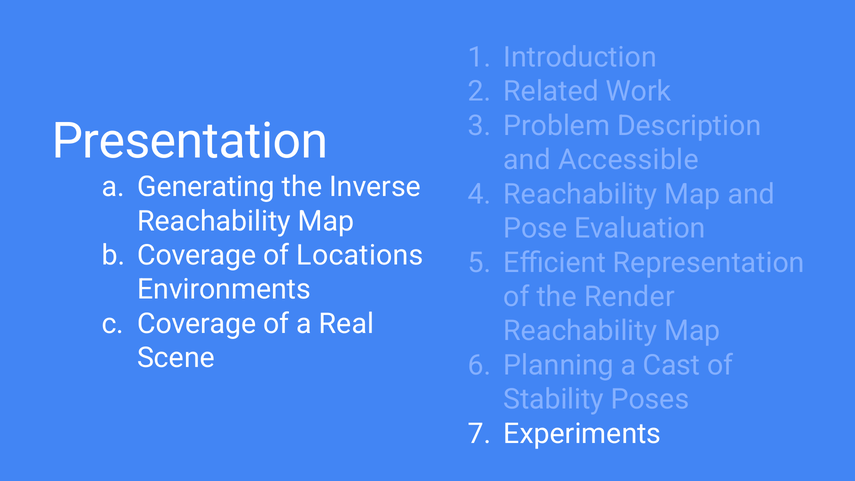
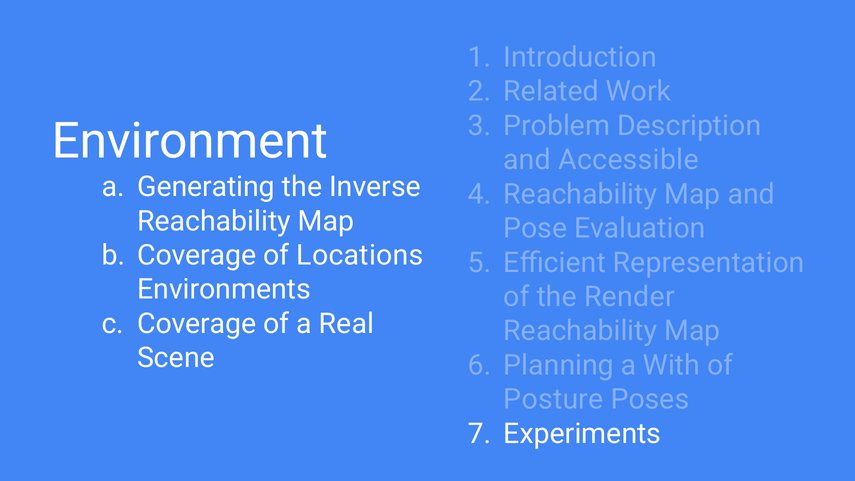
Presentation: Presentation -> Environment
Cast: Cast -> With
Stability: Stability -> Posture
